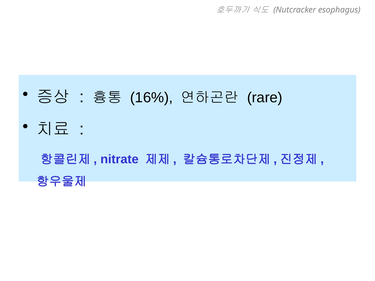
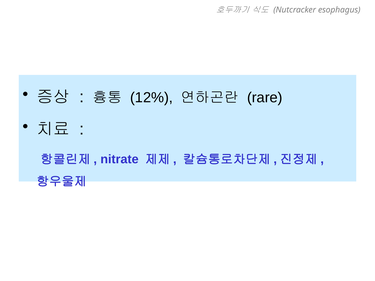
16%: 16% -> 12%
